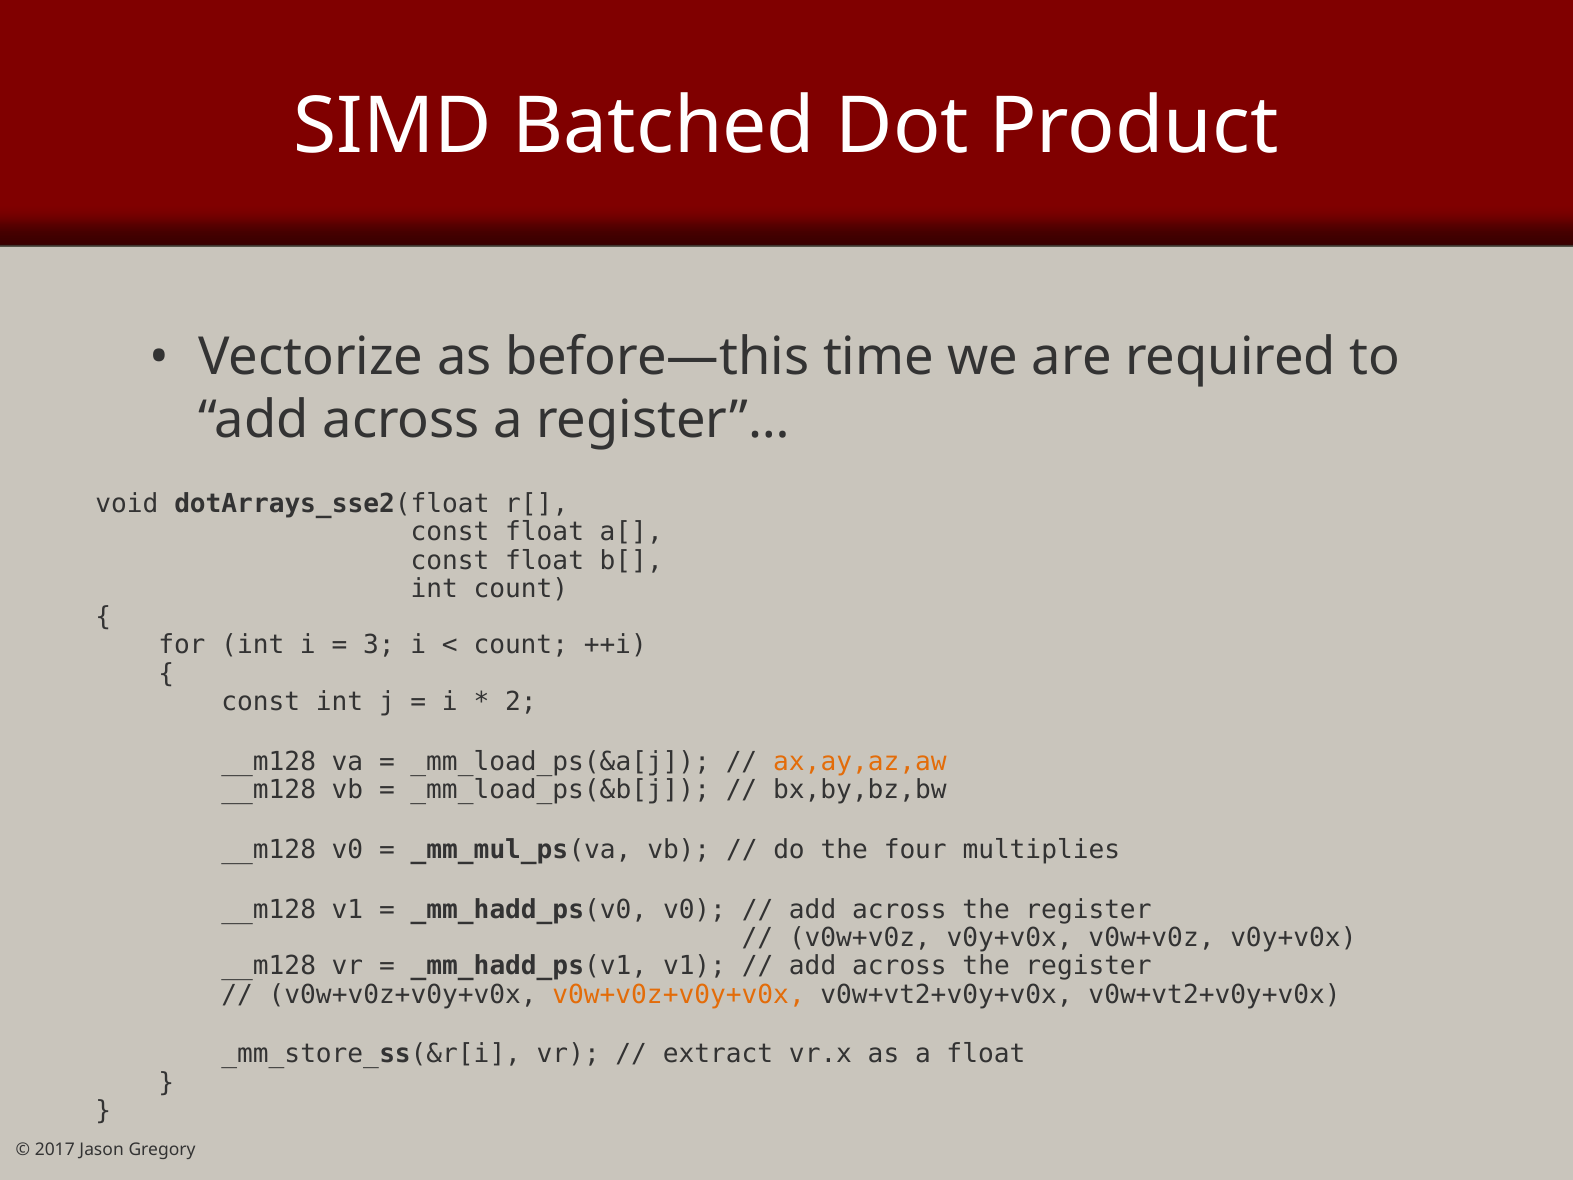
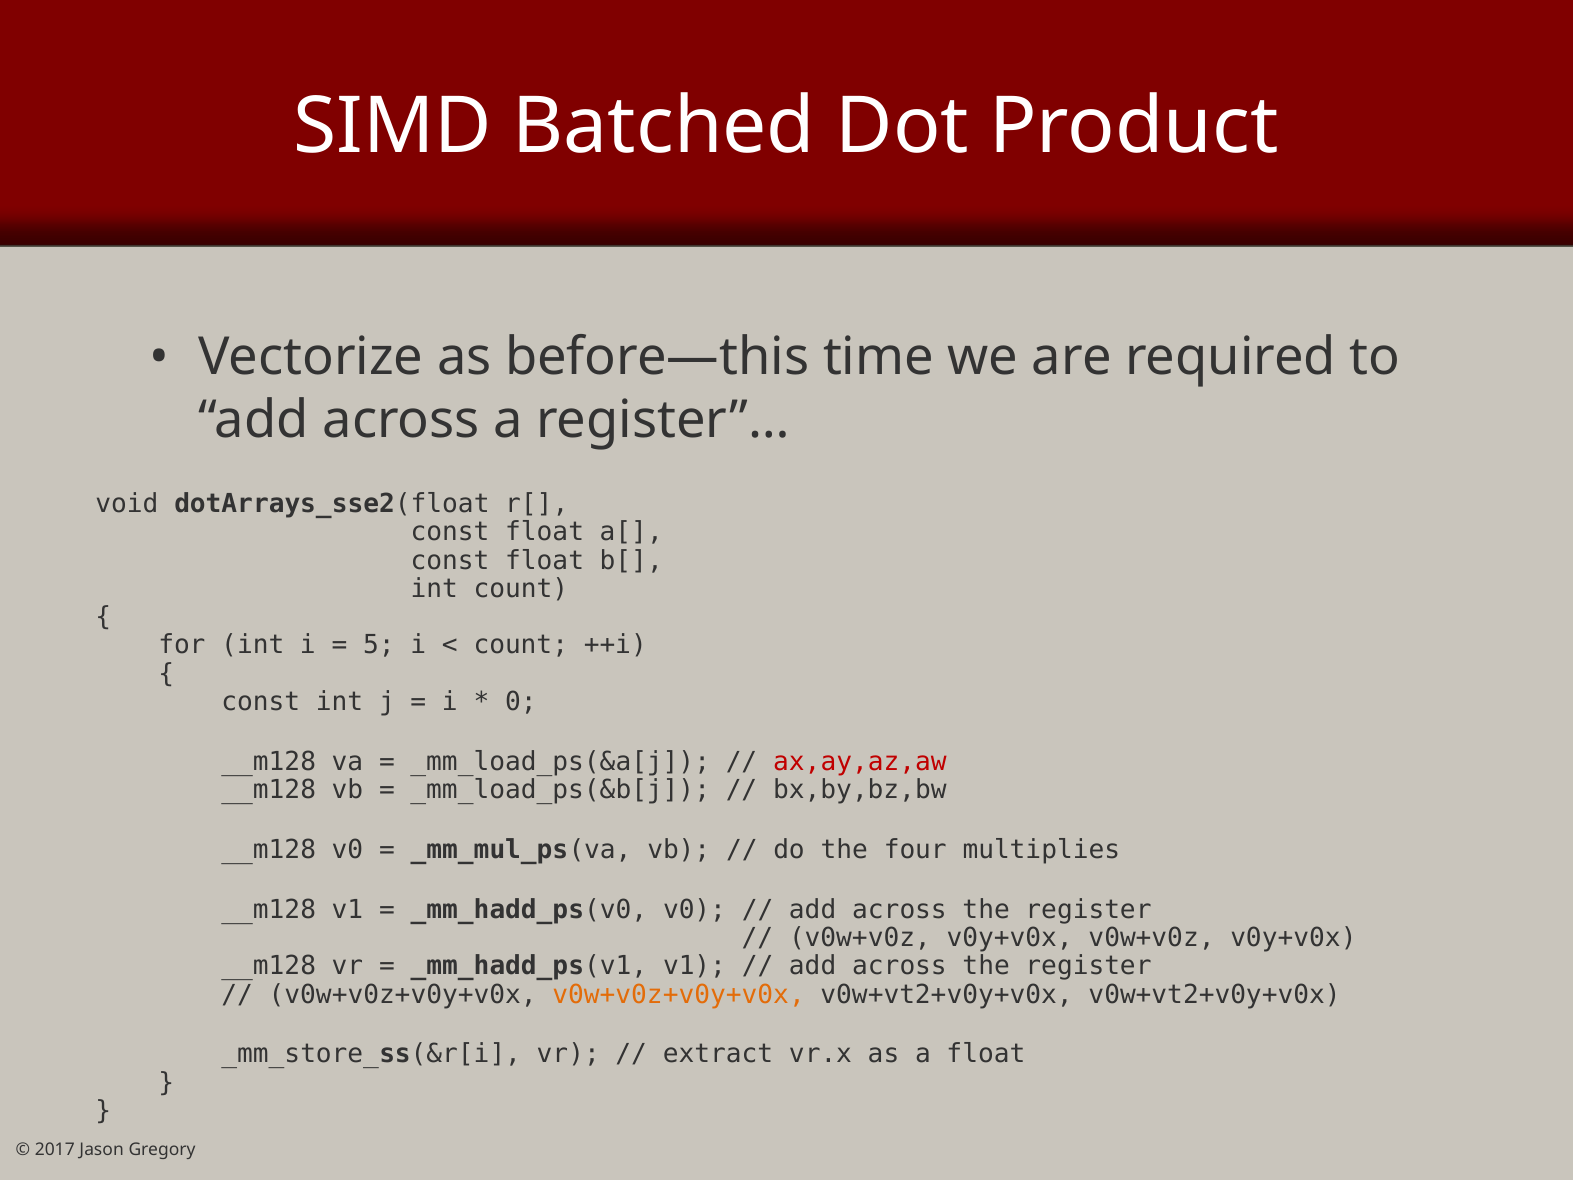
3: 3 -> 5
2: 2 -> 0
ax,ay,az,aw colour: orange -> red
